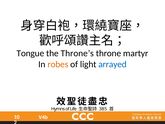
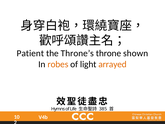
Tongue: Tongue -> Patient
martyr: martyr -> shown
arrayed colour: blue -> orange
